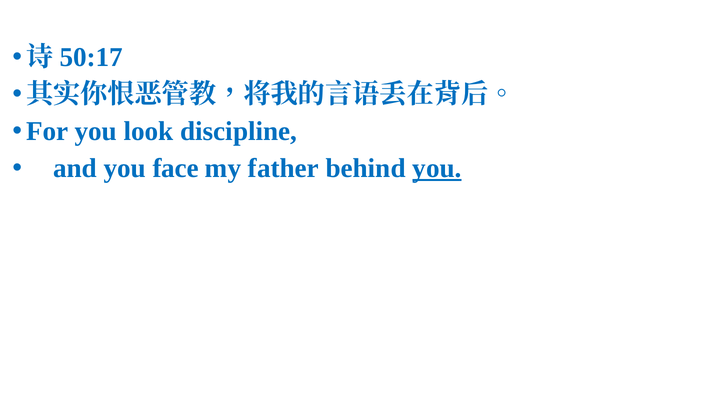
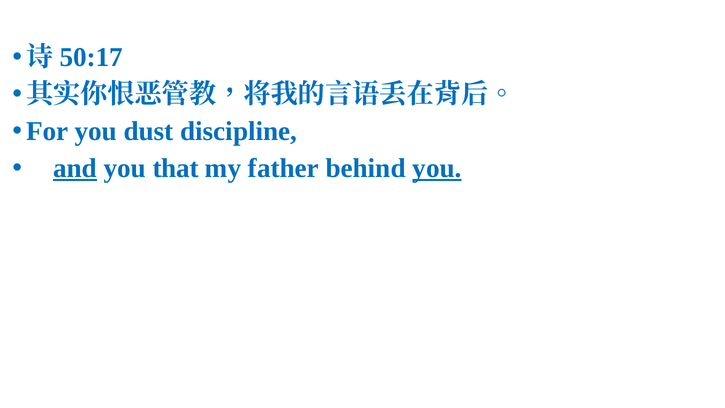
look: look -> dust
and underline: none -> present
face: face -> that
